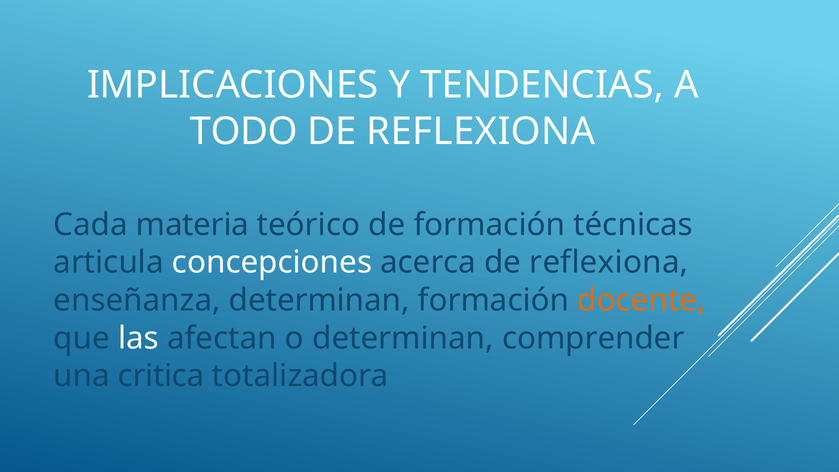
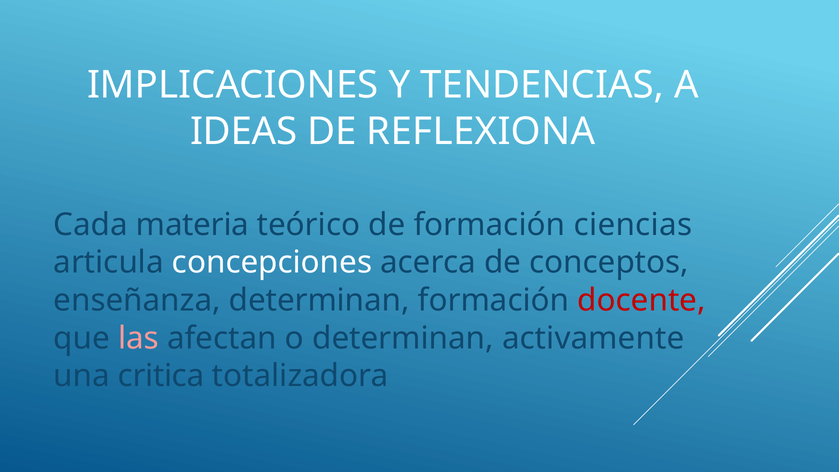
TODO: TODO -> IDEAS
técnicas: técnicas -> ciencias
acerca de reflexiona: reflexiona -> conceptos
docente colour: orange -> red
las colour: white -> pink
comprender: comprender -> activamente
